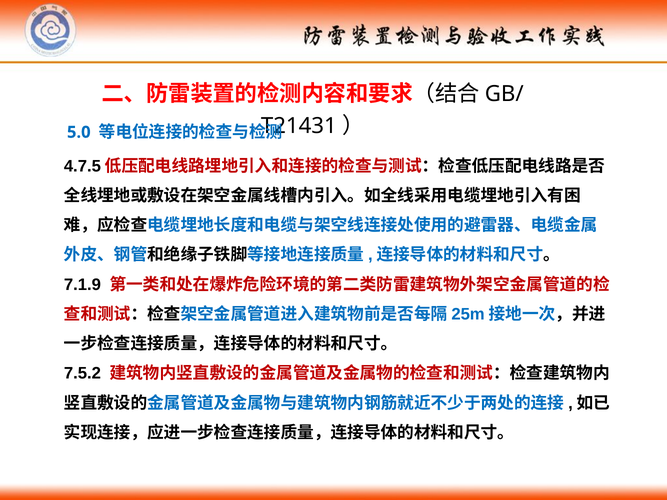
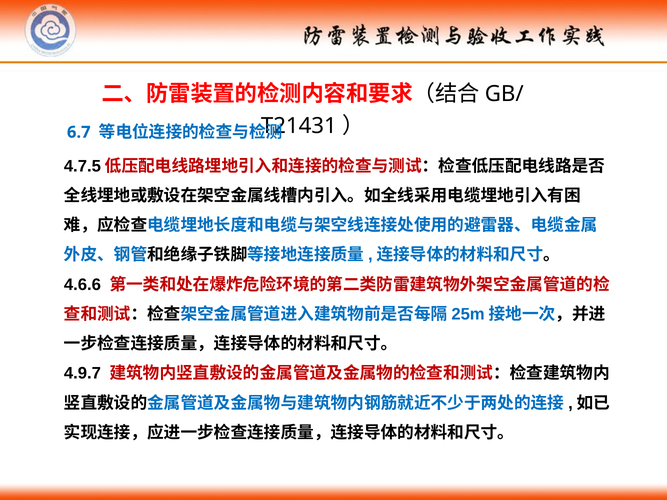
5.0: 5.0 -> 6.7
7.1.9: 7.1.9 -> 4.6.6
7.5.2: 7.5.2 -> 4.9.7
